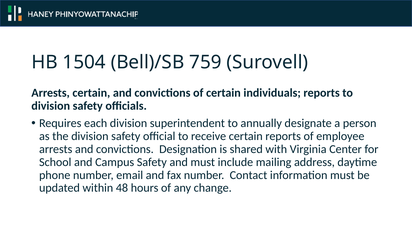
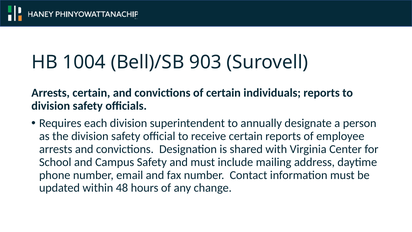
1504: 1504 -> 1004
759: 759 -> 903
